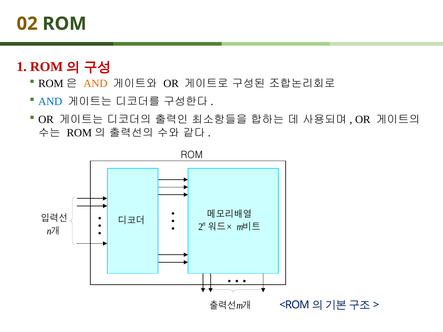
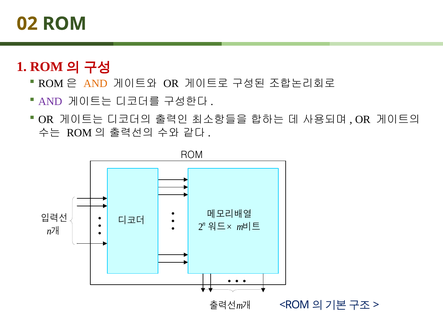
AND at (50, 102) colour: blue -> purple
